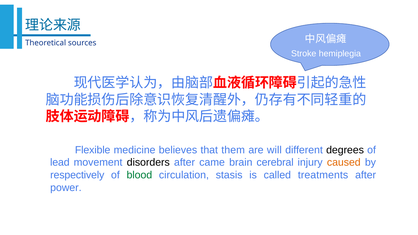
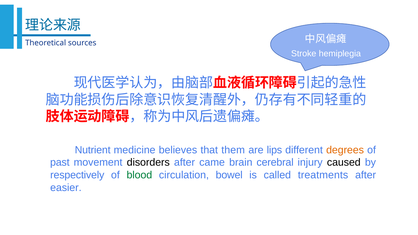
Flexible: Flexible -> Nutrient
will: will -> lips
degrees colour: black -> orange
lead: lead -> past
caused colour: orange -> black
stasis: stasis -> bowel
power: power -> easier
